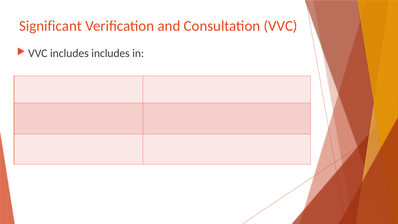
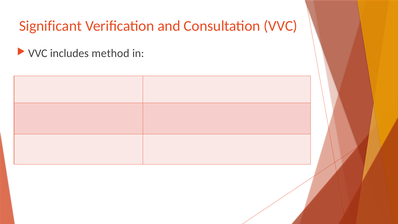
includes includes: includes -> method
